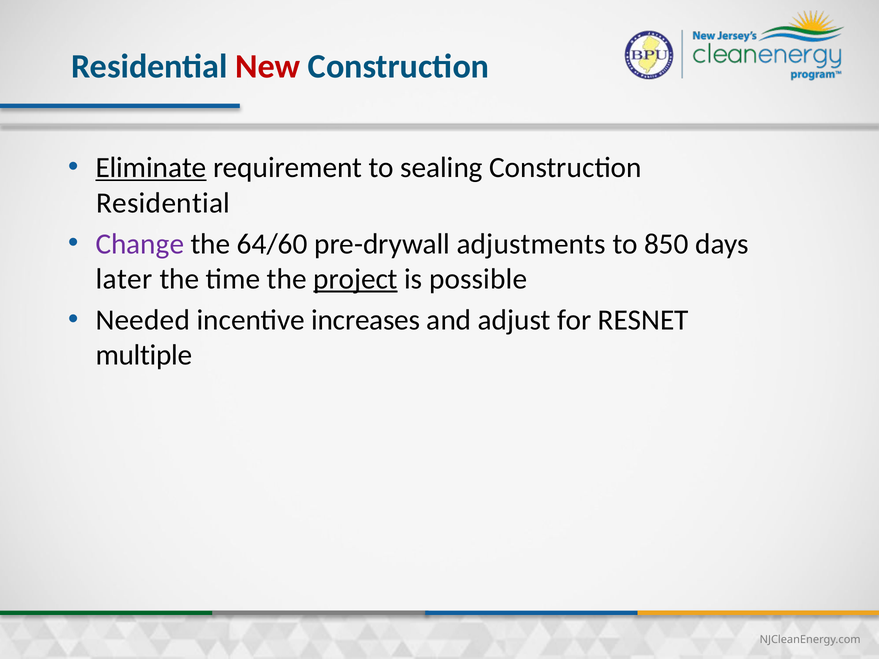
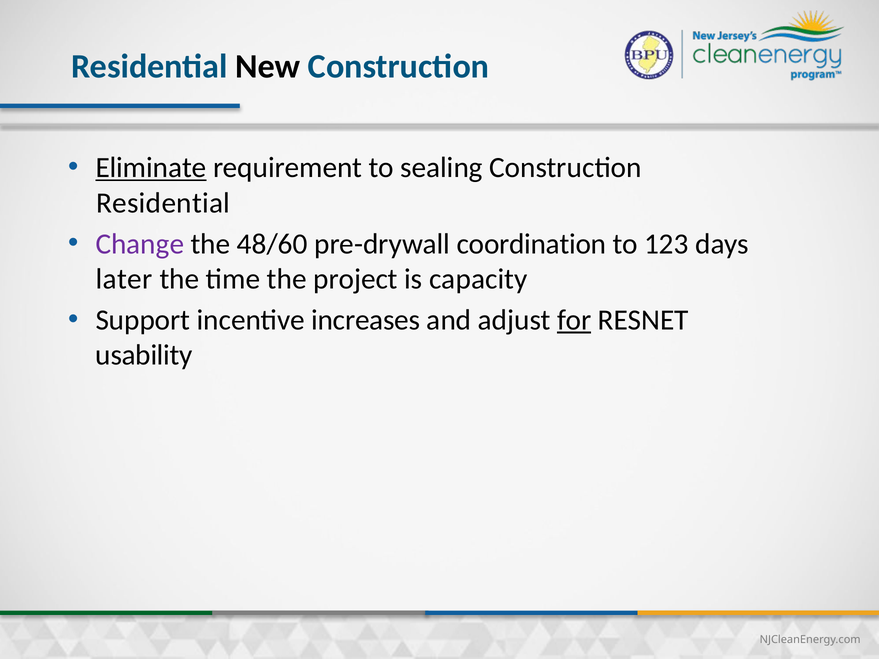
New colour: red -> black
64/60: 64/60 -> 48/60
adjustments: adjustments -> coordination
850: 850 -> 123
project underline: present -> none
possible: possible -> capacity
Needed: Needed -> Support
for underline: none -> present
multiple: multiple -> usability
